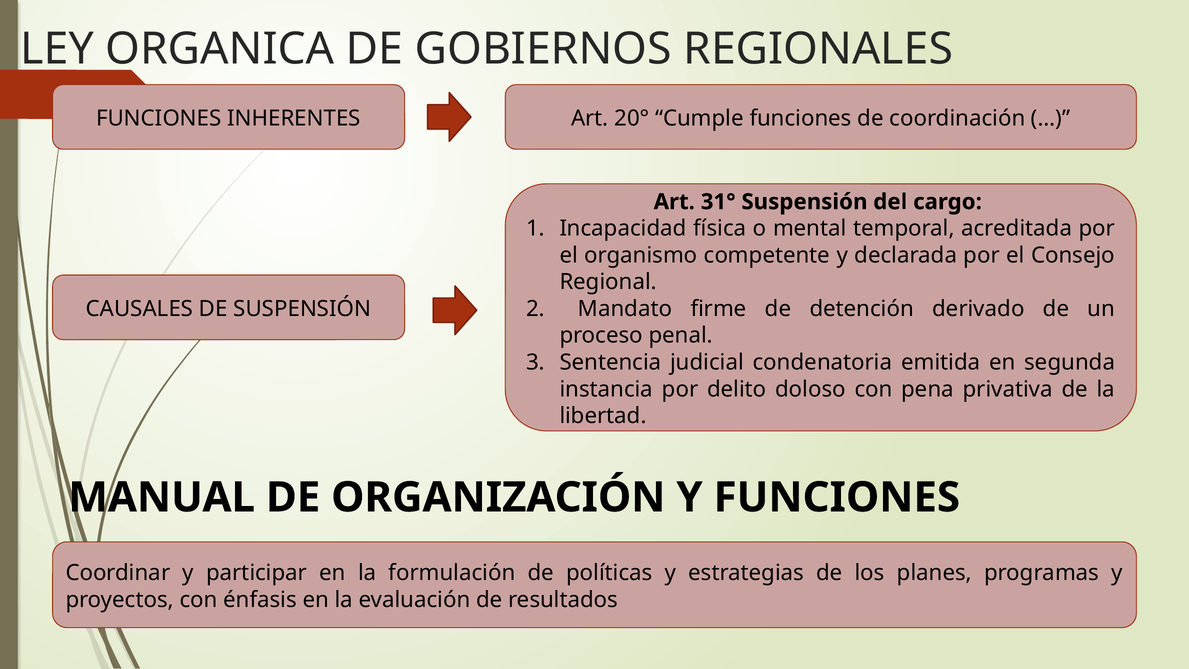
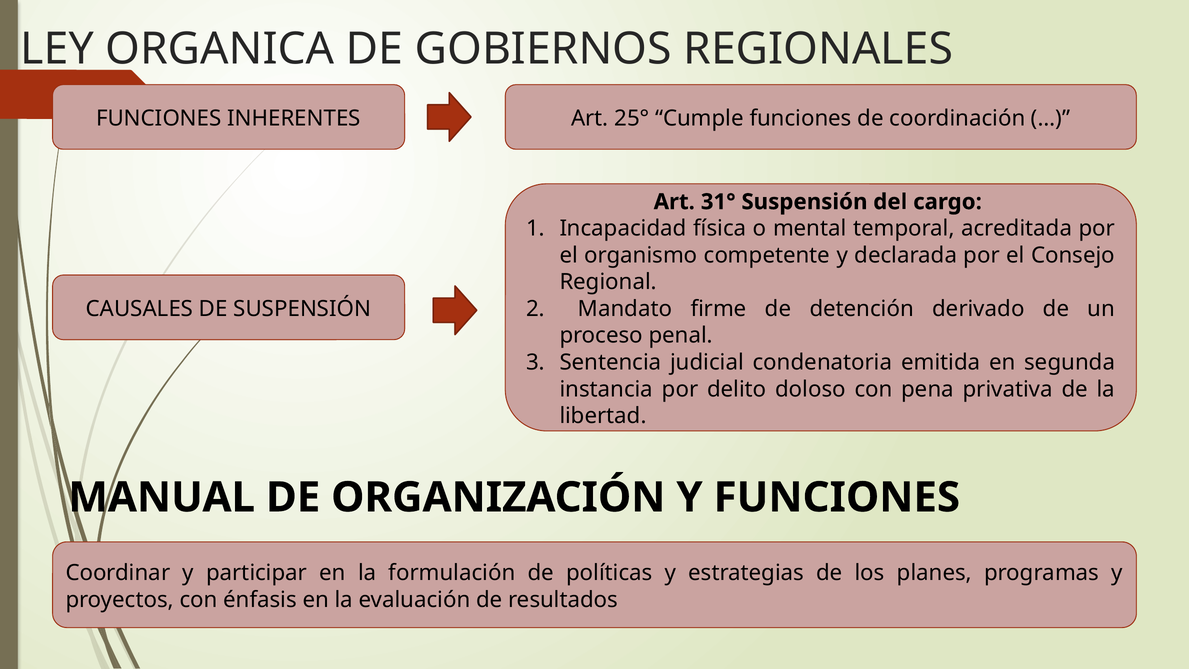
20°: 20° -> 25°
